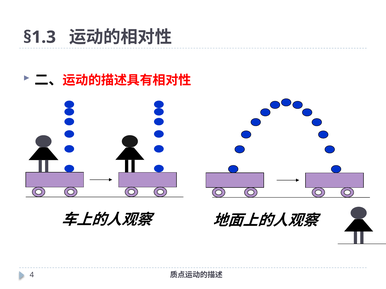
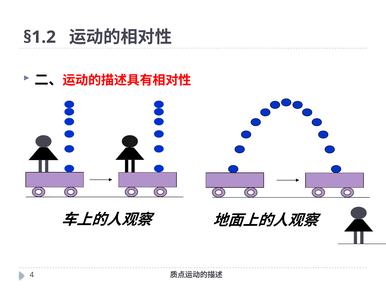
§1.3: §1.3 -> §1.2
